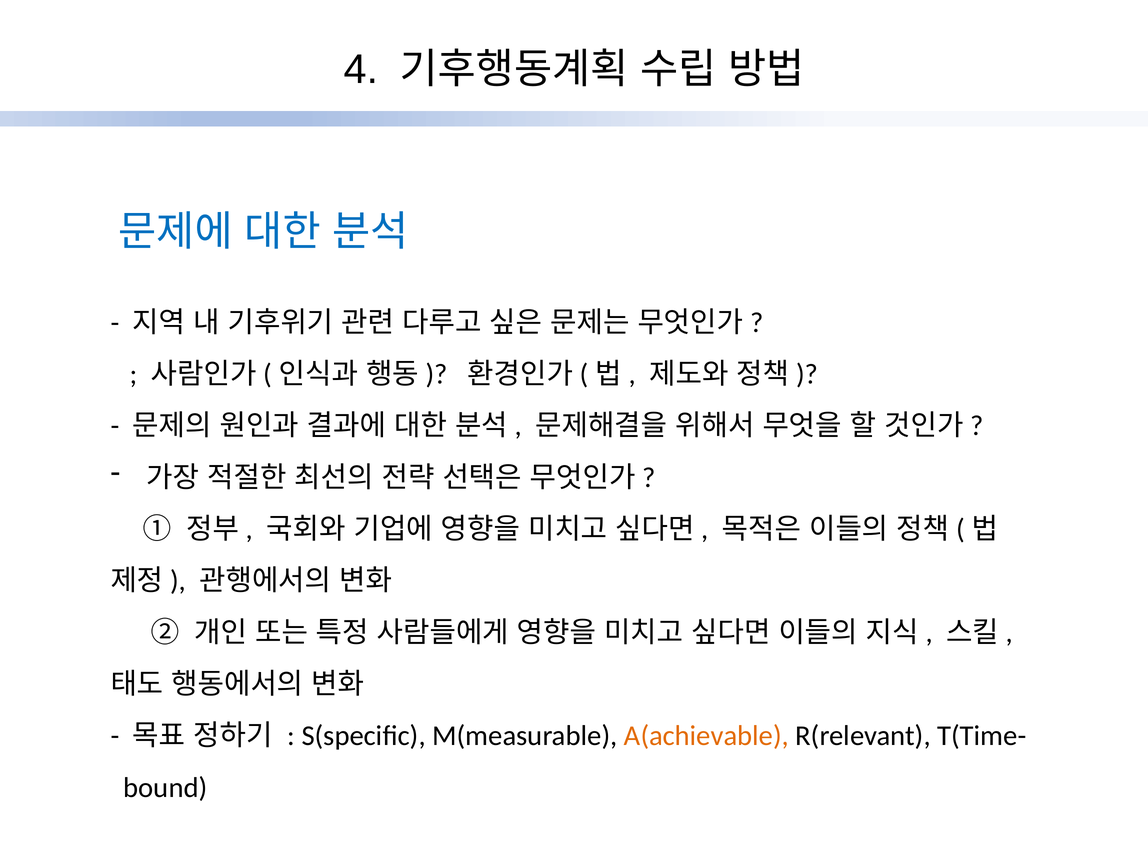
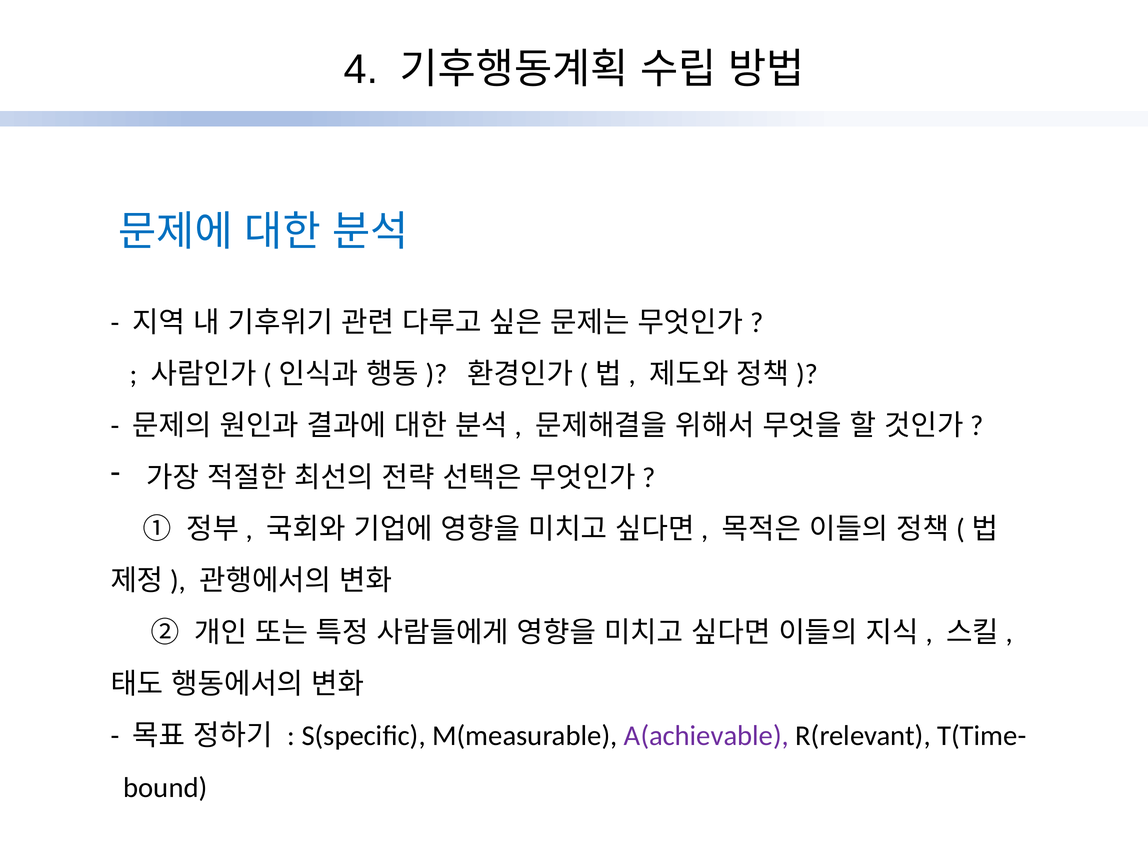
A(achievable colour: orange -> purple
